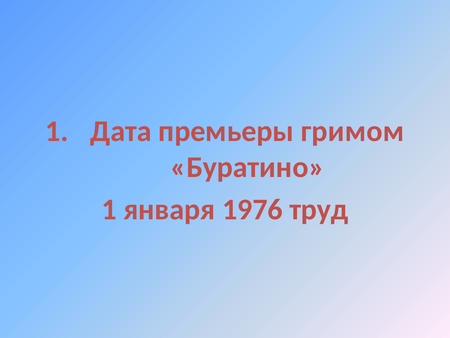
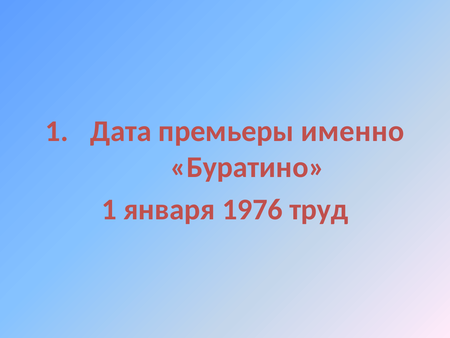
гримом: гримом -> именно
